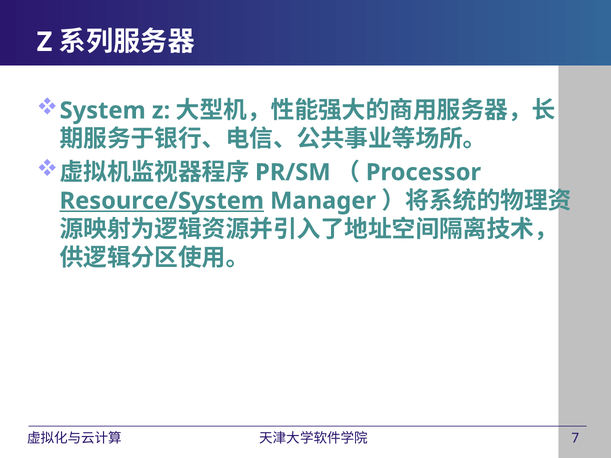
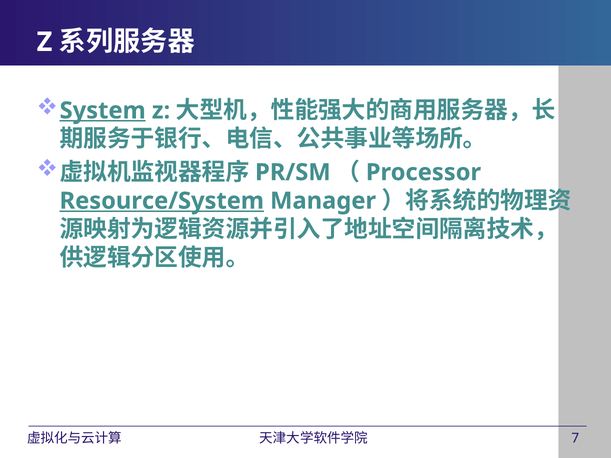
System underline: none -> present
